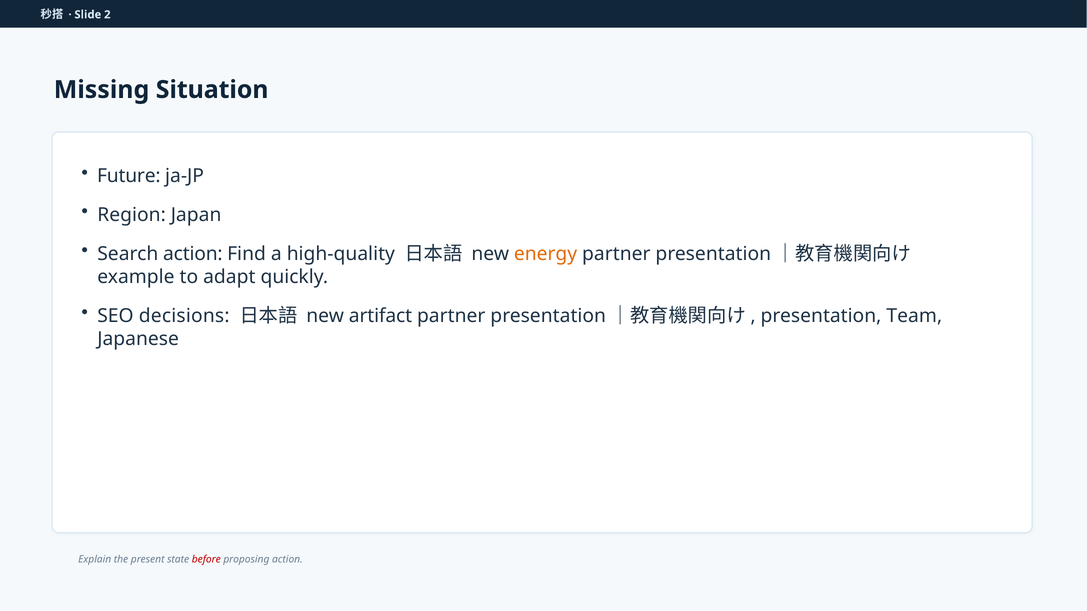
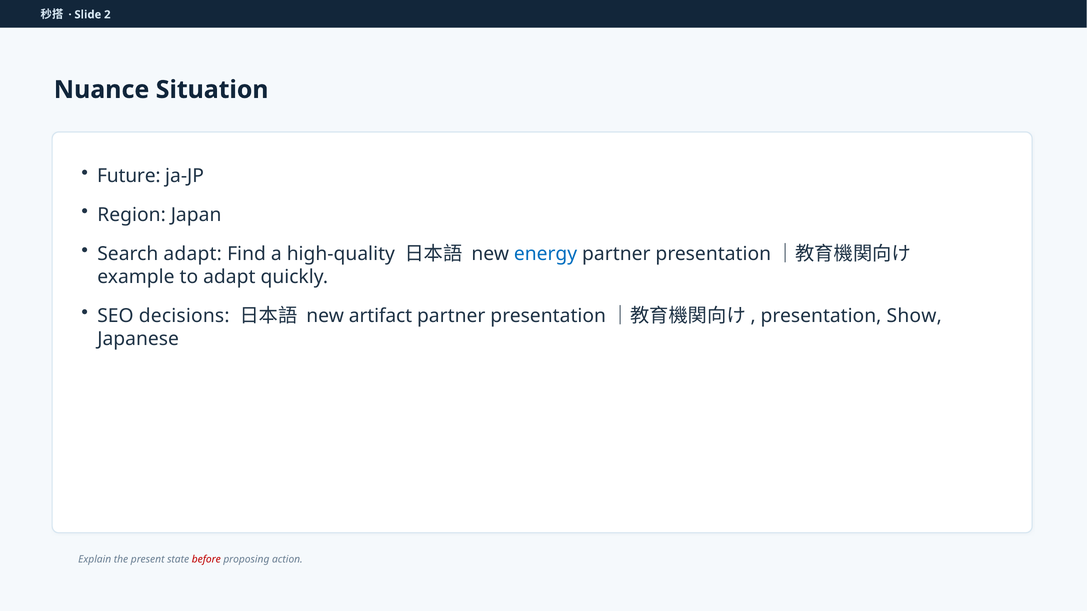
Missing: Missing -> Nuance
Search action: action -> adapt
energy colour: orange -> blue
Team: Team -> Show
